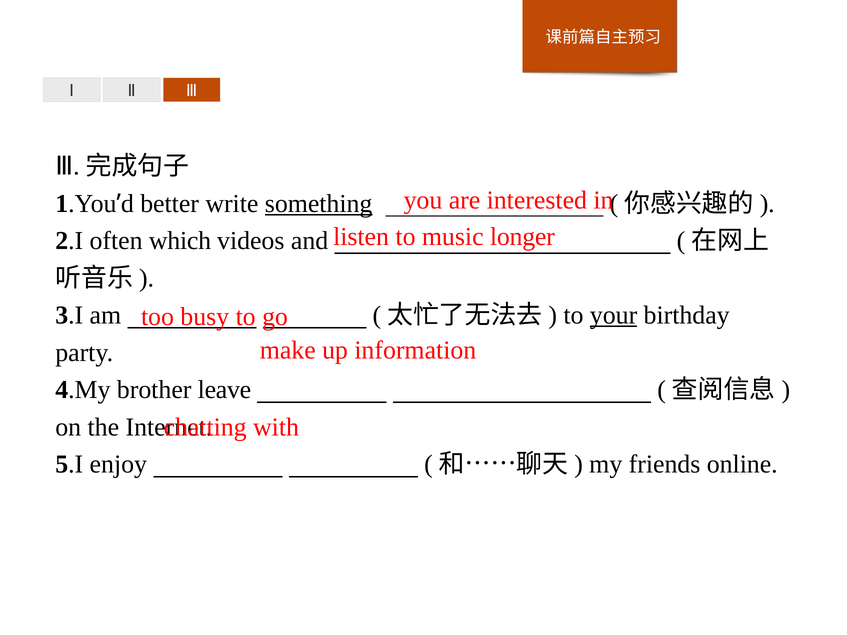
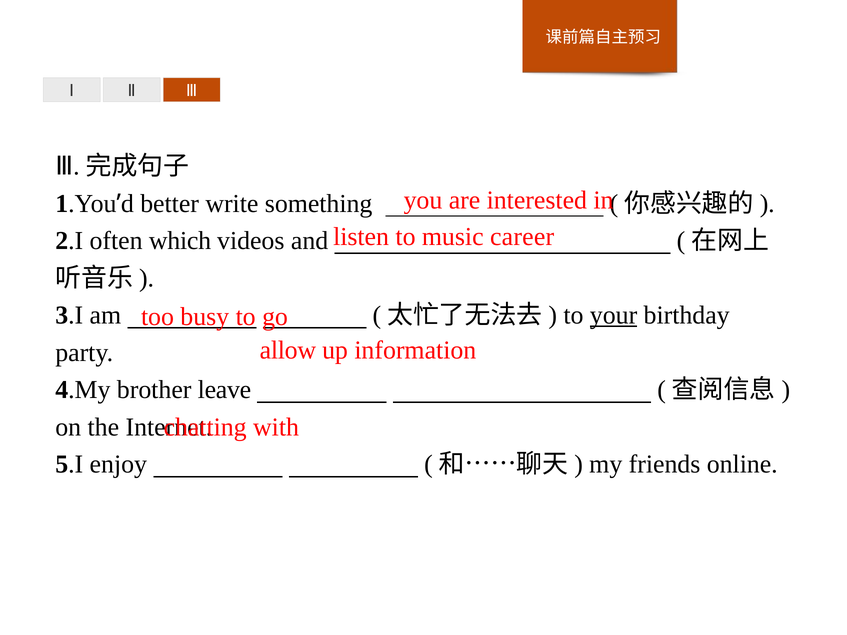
something underline: present -> none
longer: longer -> career
make: make -> allow
